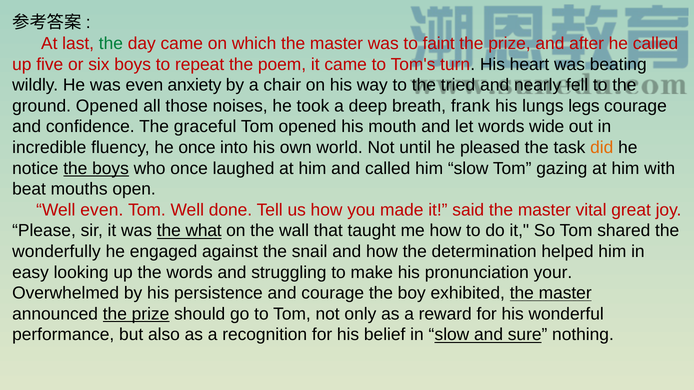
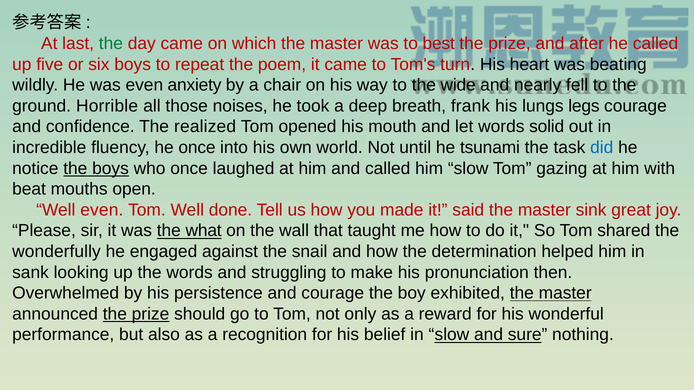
faint: faint -> best
tried: tried -> wide
ground Opened: Opened -> Horrible
graceful: graceful -> realized
wide: wide -> solid
pleased: pleased -> tsunami
did colour: orange -> blue
vital: vital -> sink
easy: easy -> sank
your: your -> then
